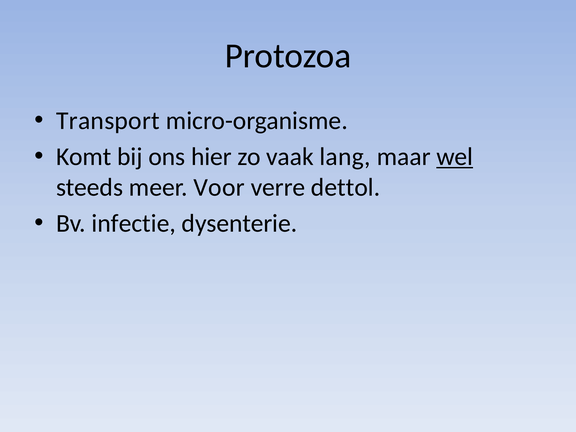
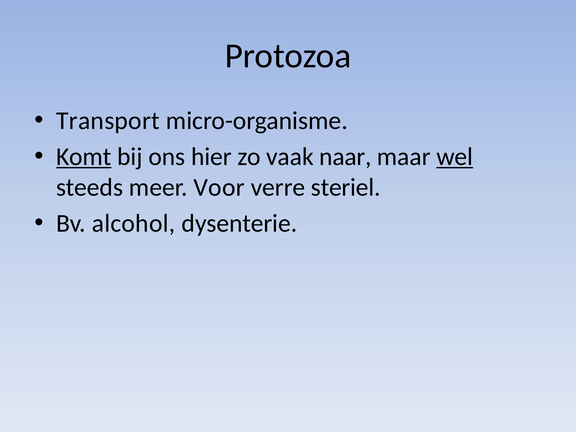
Komt underline: none -> present
lang: lang -> naar
dettol: dettol -> steriel
infectie: infectie -> alcohol
